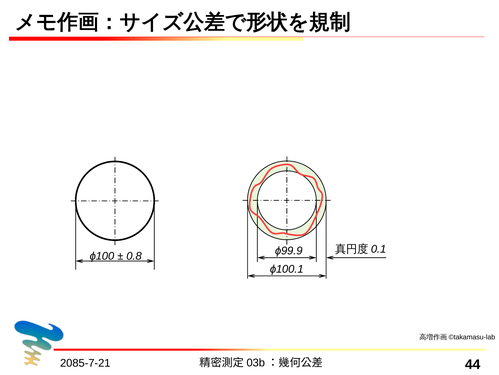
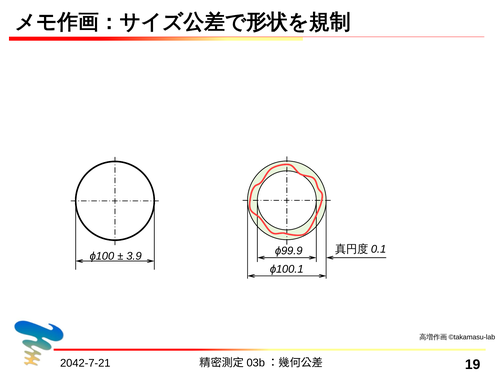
0.8: 0.8 -> 3.9
2085-7-21: 2085-7-21 -> 2042-7-21
44: 44 -> 19
